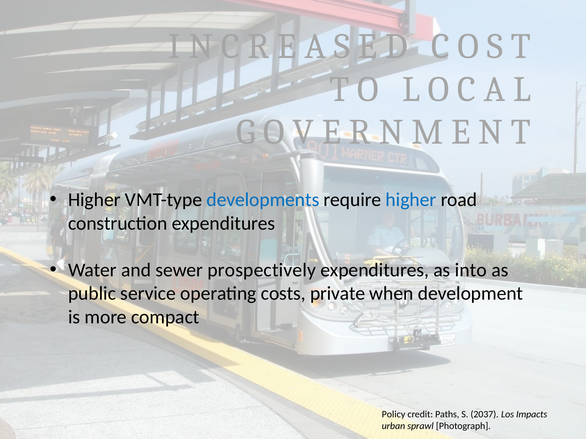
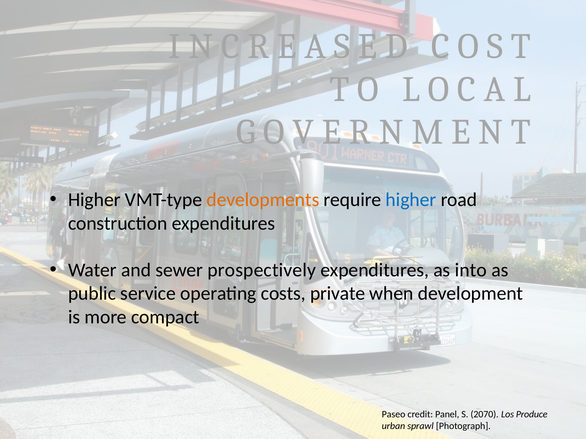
developments colour: blue -> orange
Policy: Policy -> Paseo
Paths: Paths -> Panel
2037: 2037 -> 2070
Impacts: Impacts -> Produce
